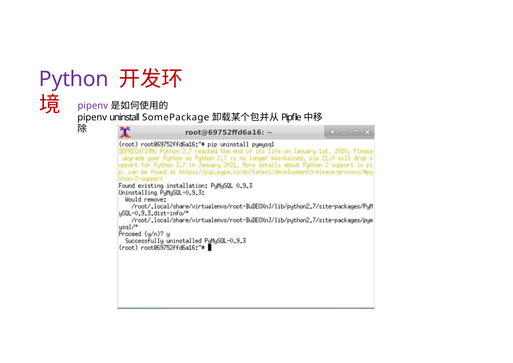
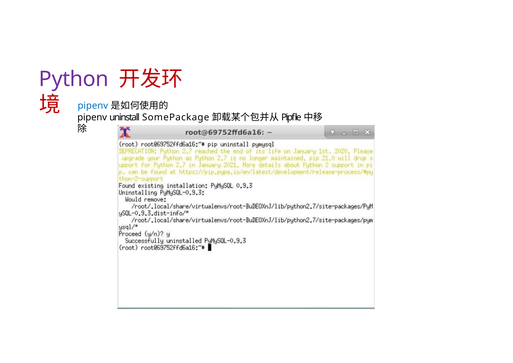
pipenv at (93, 106) colour: purple -> blue
